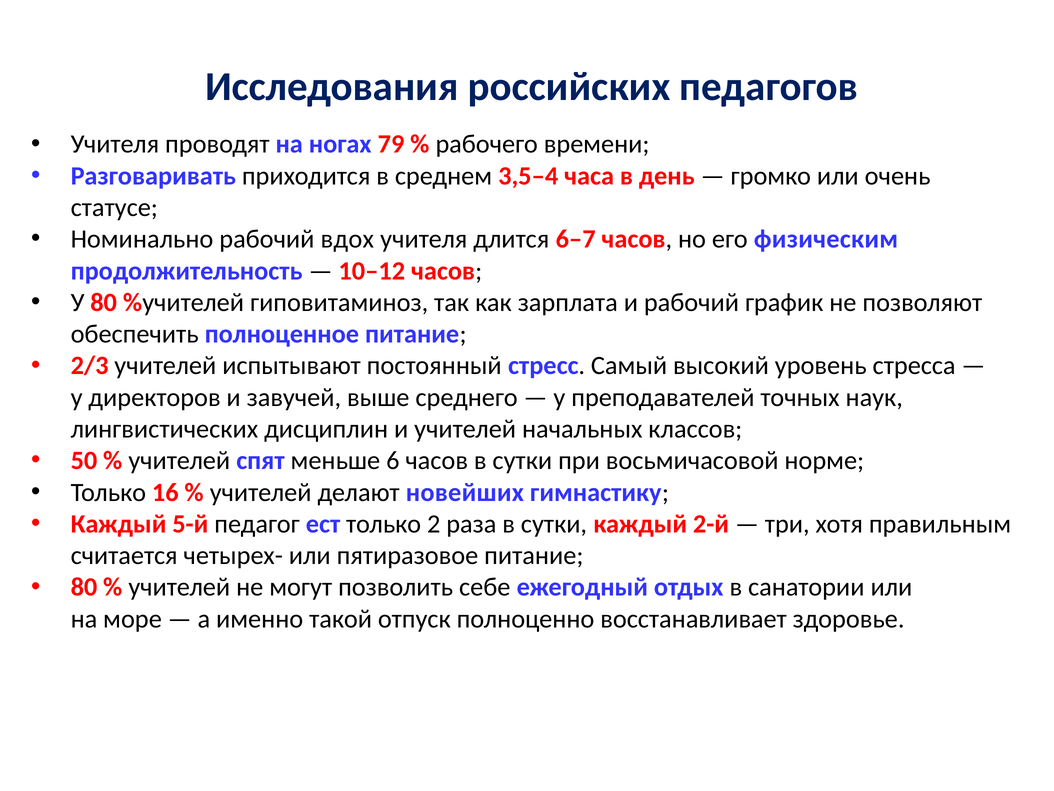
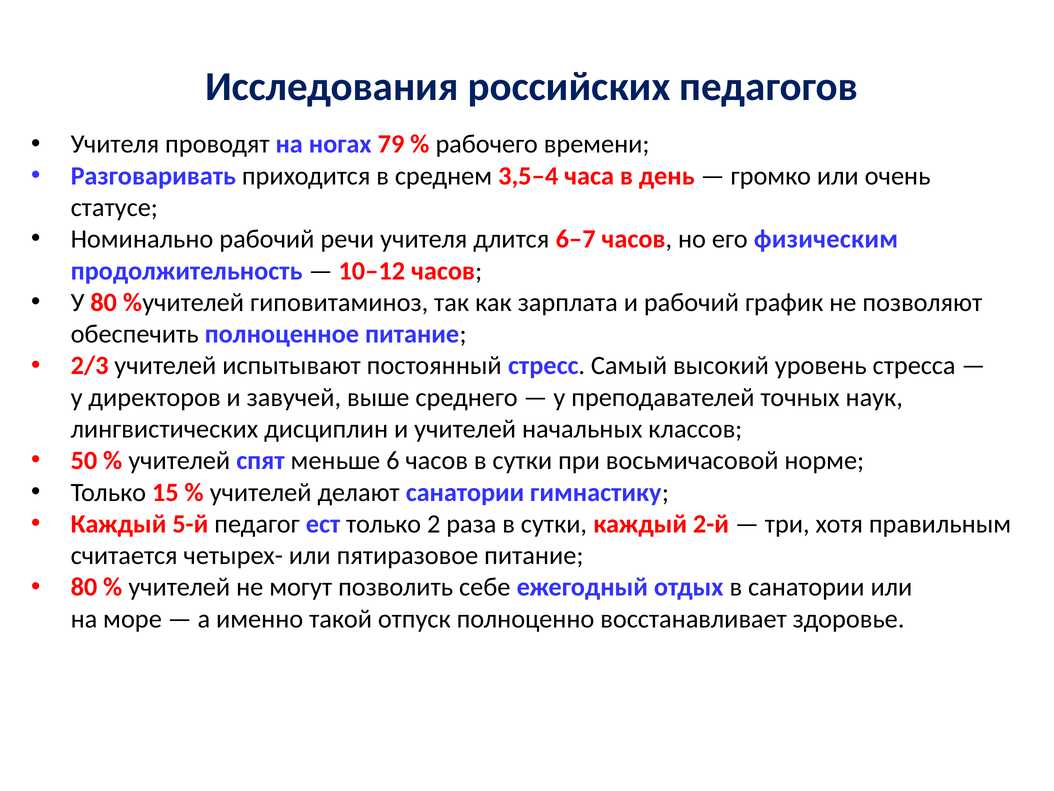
вдох: вдох -> речи
16: 16 -> 15
делают новейших: новейших -> санатории
